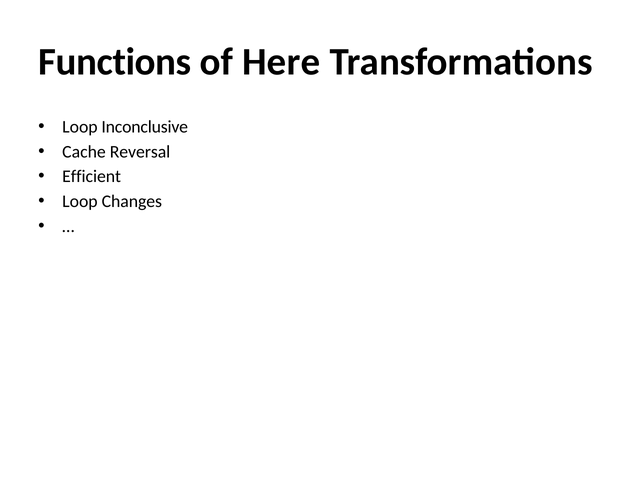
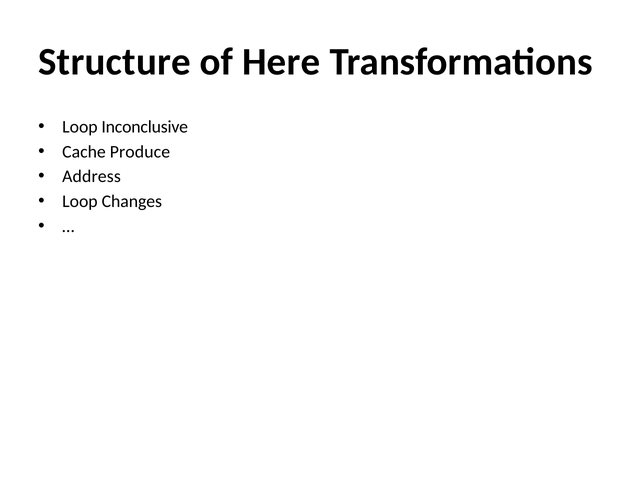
Functions: Functions -> Structure
Reversal: Reversal -> Produce
Efficient: Efficient -> Address
